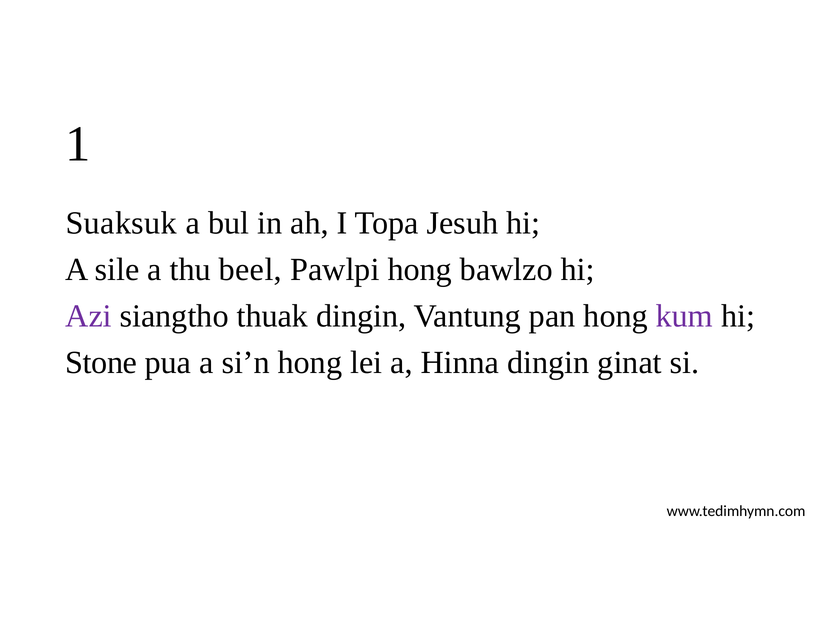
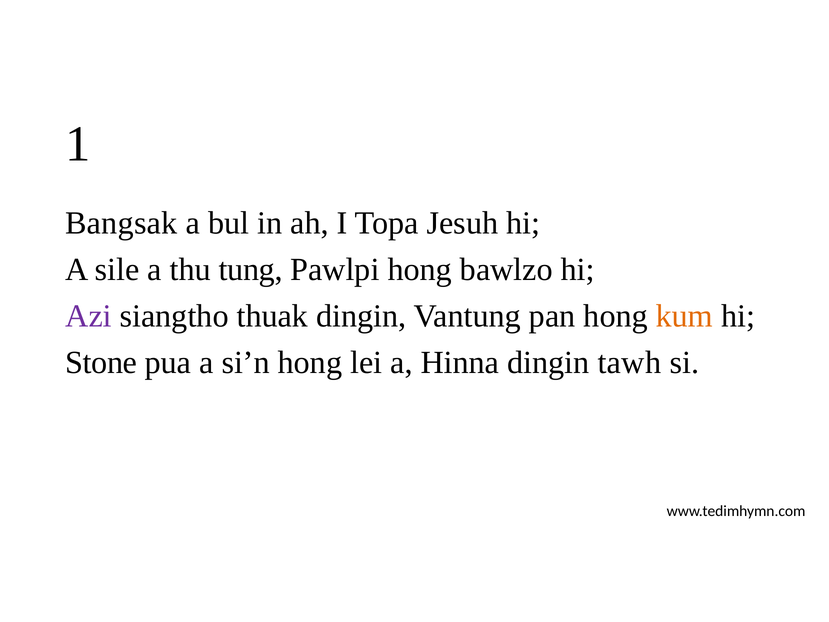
Suaksuk: Suaksuk -> Bangsak
beel: beel -> tung
kum colour: purple -> orange
ginat: ginat -> tawh
